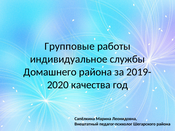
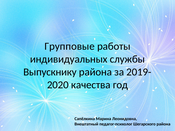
индивидуальное: индивидуальное -> индивидуальных
Домашнего: Домашнего -> Выпускнику
